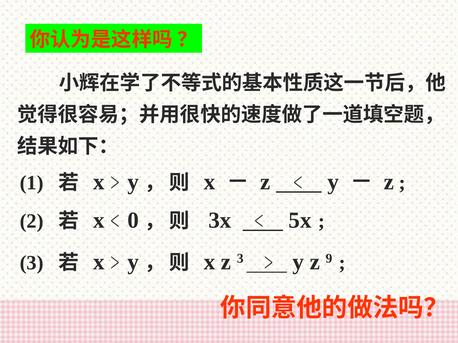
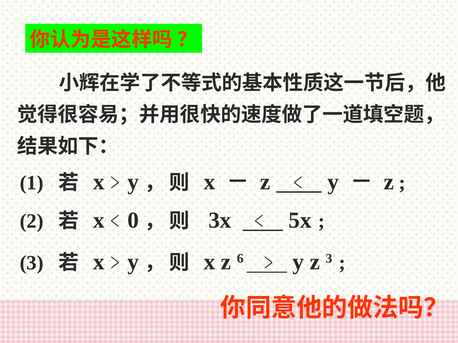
z 3: 3 -> 6
z 9: 9 -> 3
